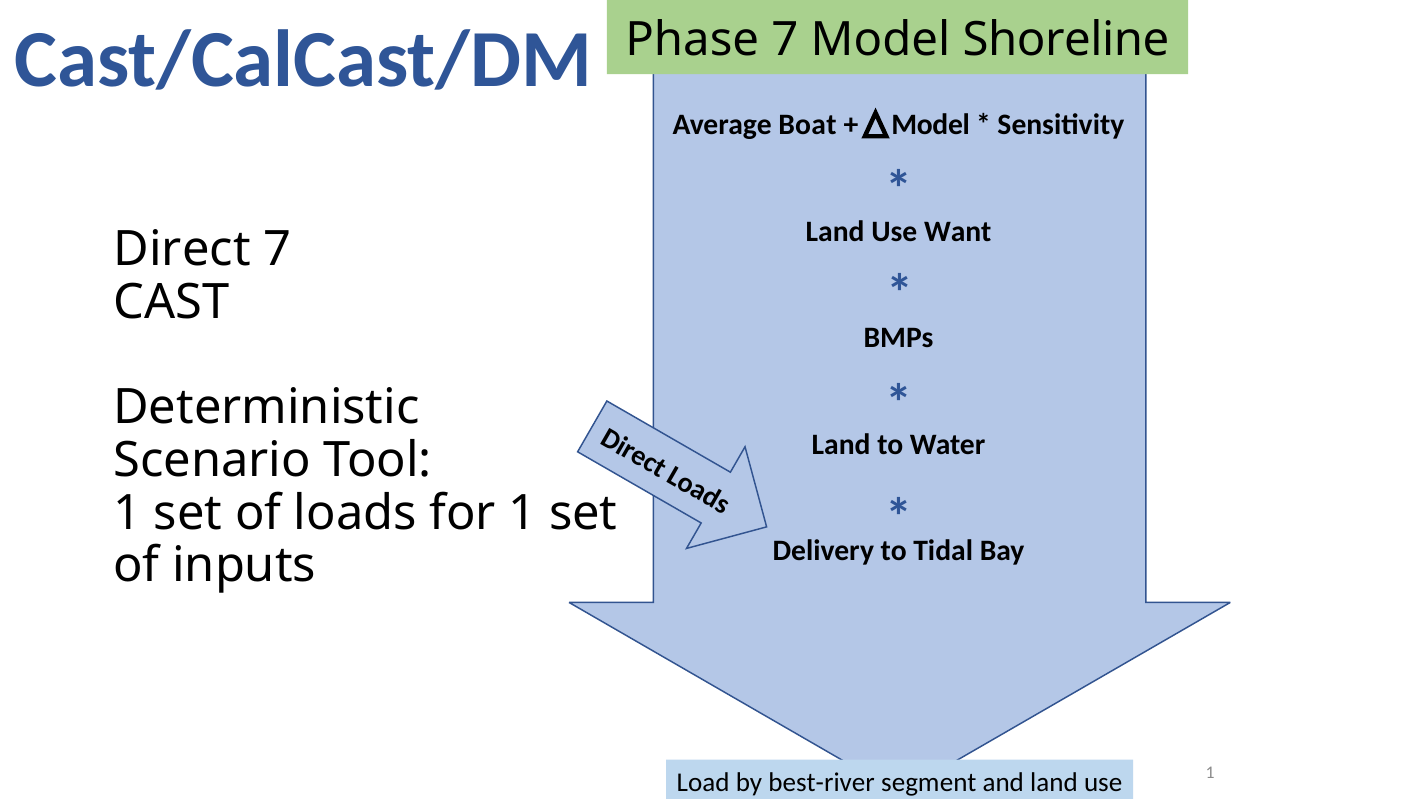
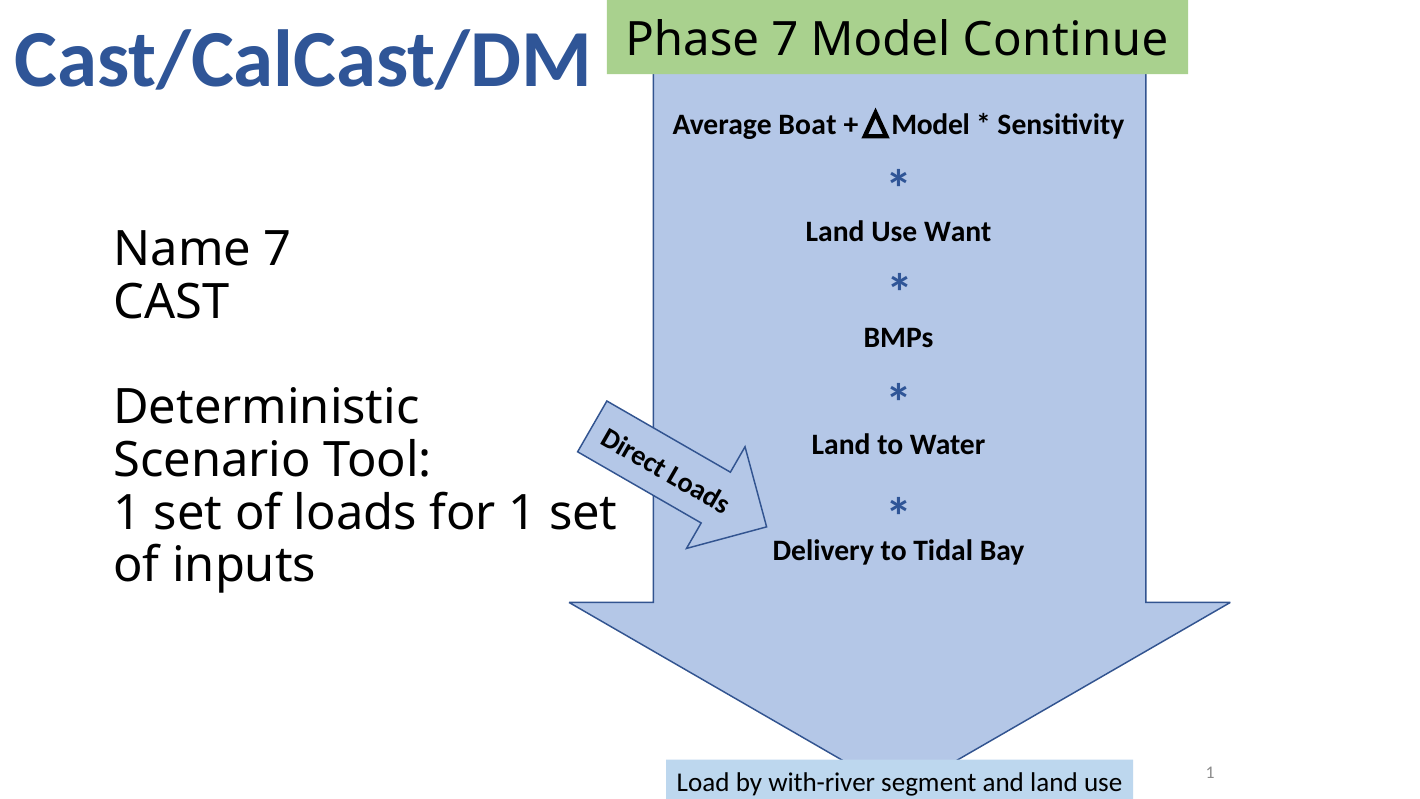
Shoreline: Shoreline -> Continue
Direct: Direct -> Name
best-river: best-river -> with-river
